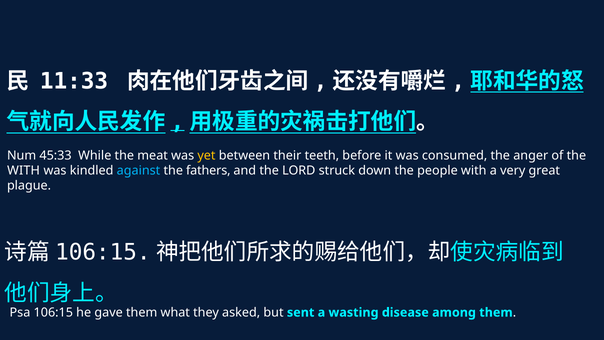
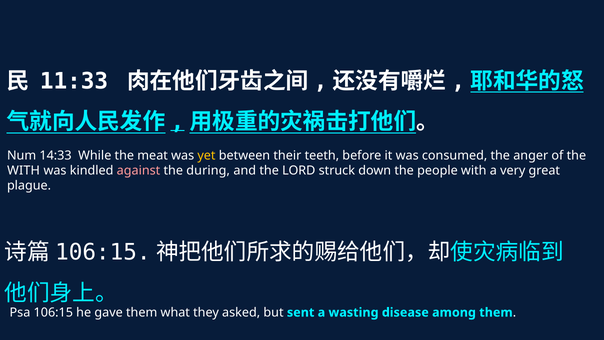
45:33: 45:33 -> 14:33
against colour: light blue -> pink
fathers: fathers -> during
